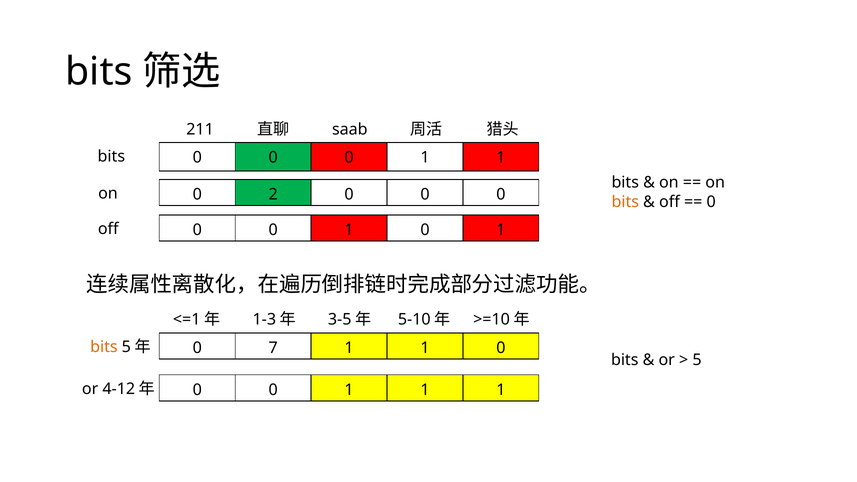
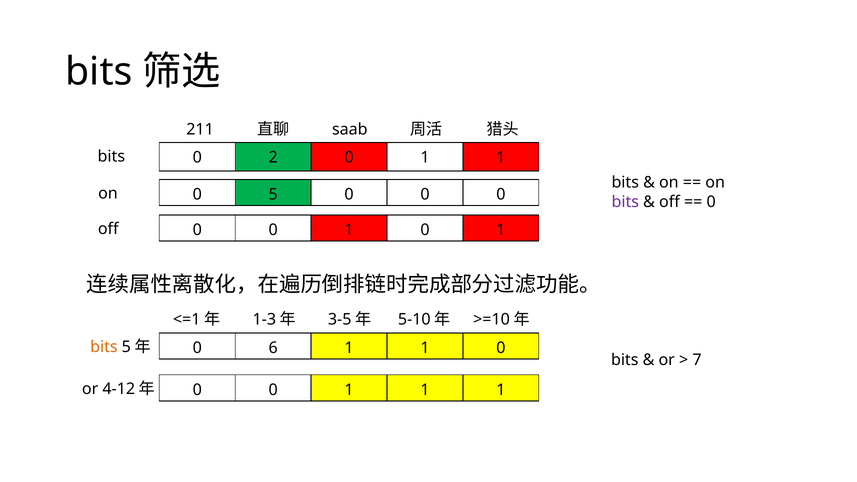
0 at (273, 158): 0 -> 2
2: 2 -> 5
bits at (625, 202) colour: orange -> purple
7: 7 -> 6
5: 5 -> 7
